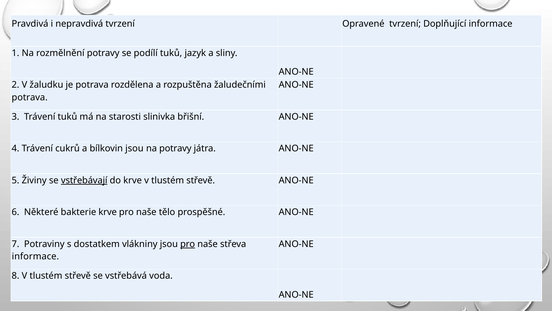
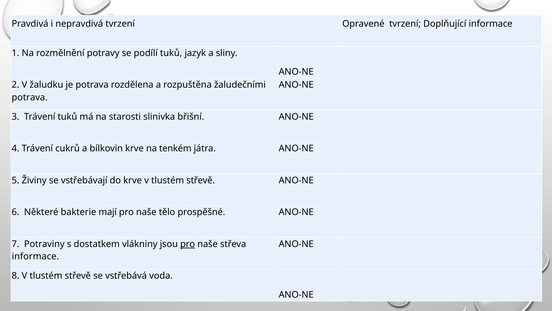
bílkovin jsou: jsou -> krve
na potravy: potravy -> tenkém
vstřebávají underline: present -> none
bakterie krve: krve -> mají
